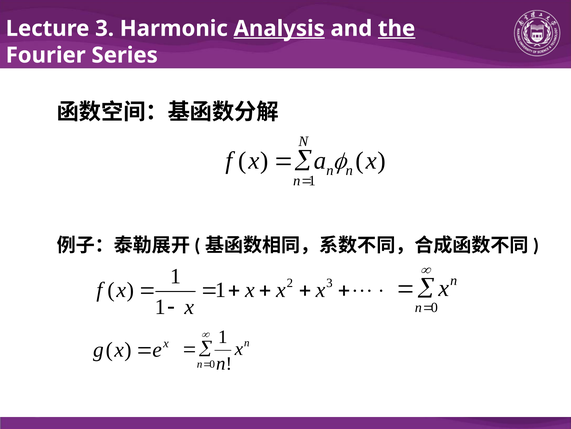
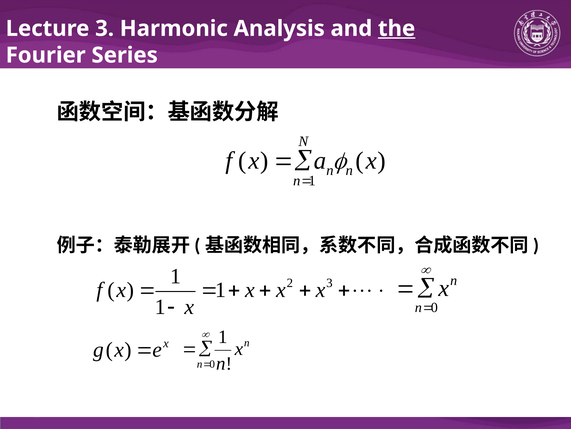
Analysis underline: present -> none
